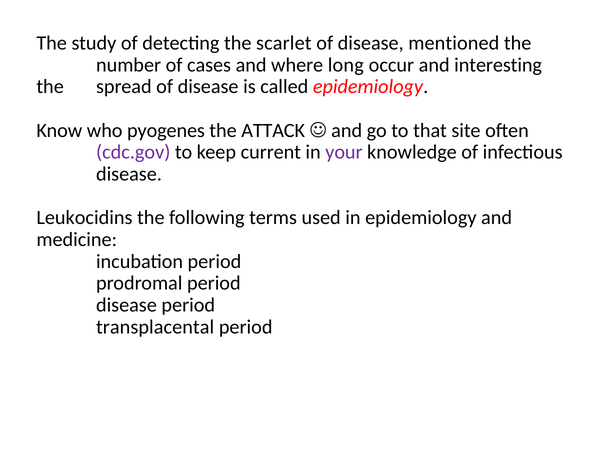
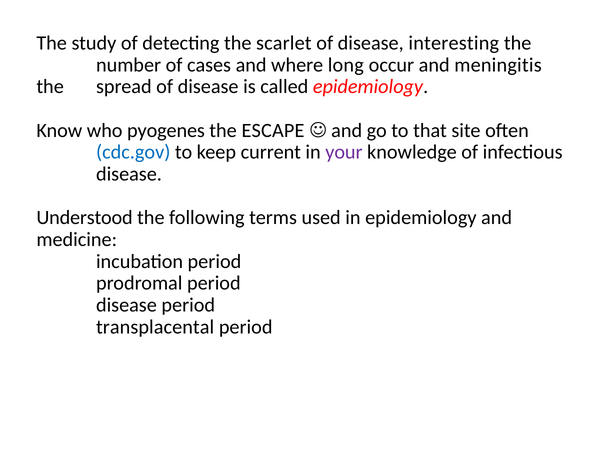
mentioned: mentioned -> interesting
interesting: interesting -> meningitis
ATTACK: ATTACK -> ESCAPE
cdc.gov colour: purple -> blue
Leukocidins: Leukocidins -> Understood
